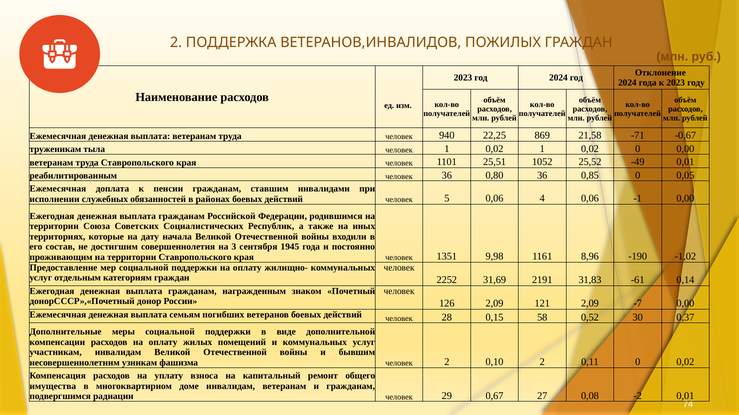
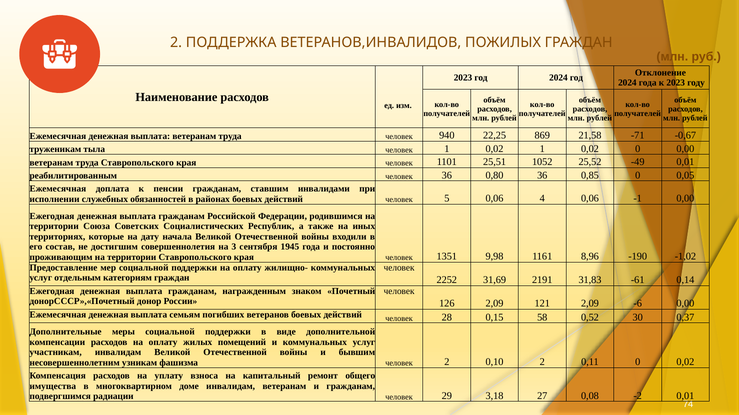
-7: -7 -> -6
0,67: 0,67 -> 3,18
